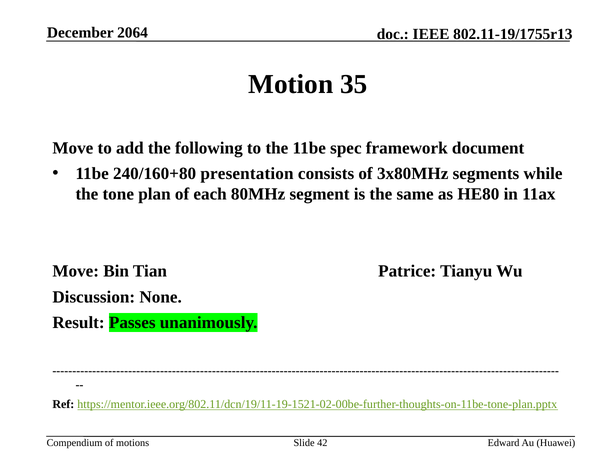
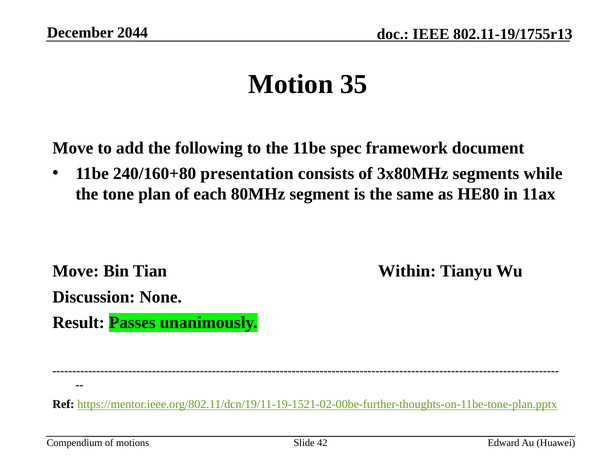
2064: 2064 -> 2044
Patrice: Patrice -> Within
